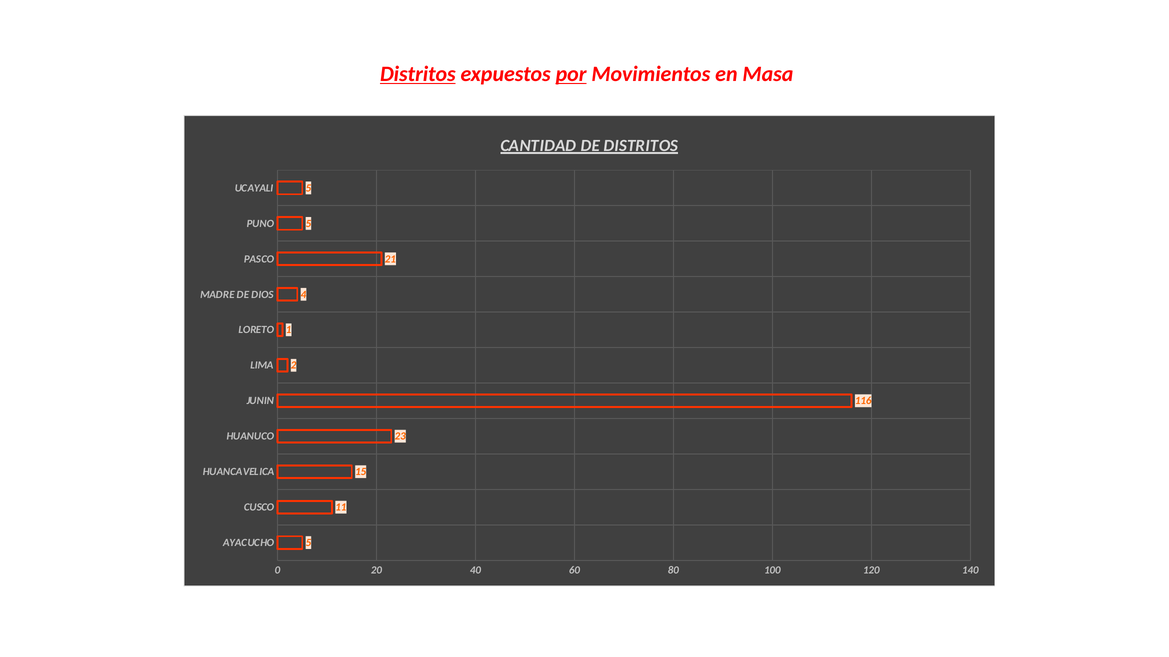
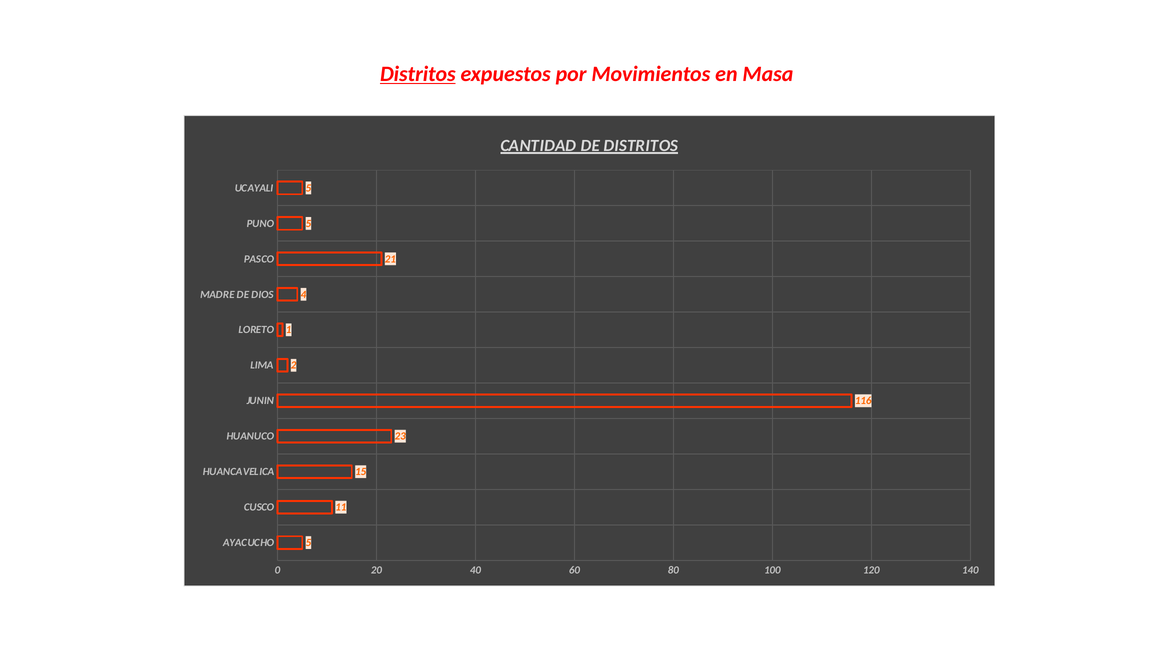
por underline: present -> none
